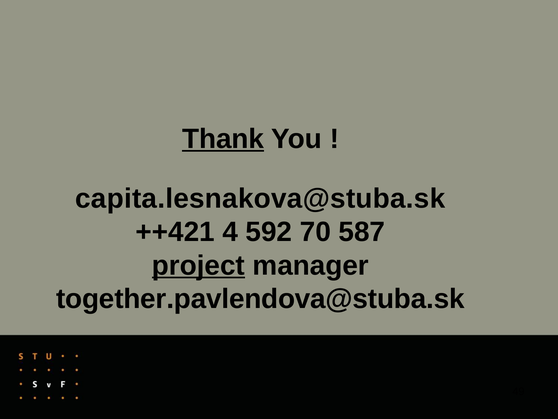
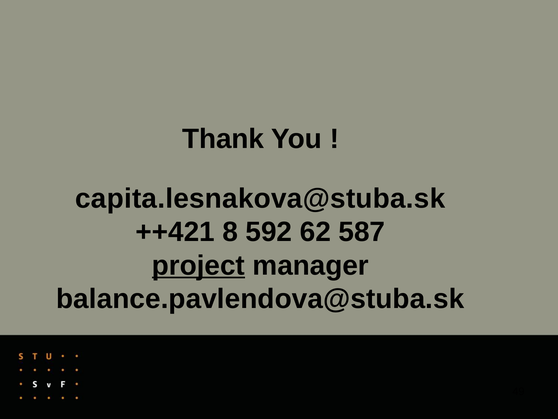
Thank underline: present -> none
4: 4 -> 8
70: 70 -> 62
together.pavlendova@stuba.sk: together.pavlendova@stuba.sk -> balance.pavlendova@stuba.sk
